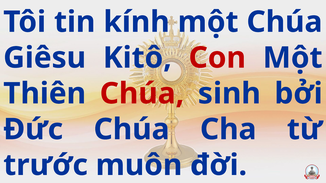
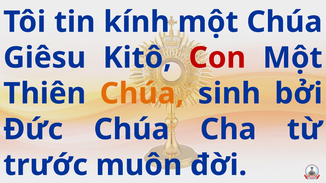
Chúa at (142, 94) colour: red -> orange
